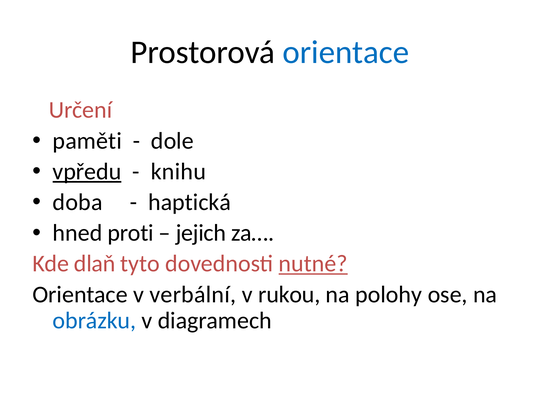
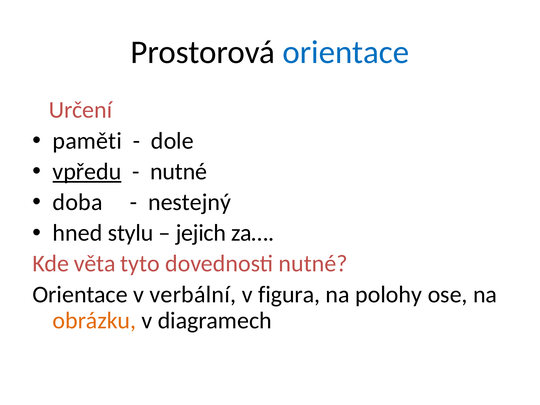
knihu at (178, 172): knihu -> nutné
haptická: haptická -> nestejný
proti: proti -> stylu
dlaň: dlaň -> věta
nutné at (313, 264) underline: present -> none
rukou: rukou -> figura
obrázku colour: blue -> orange
